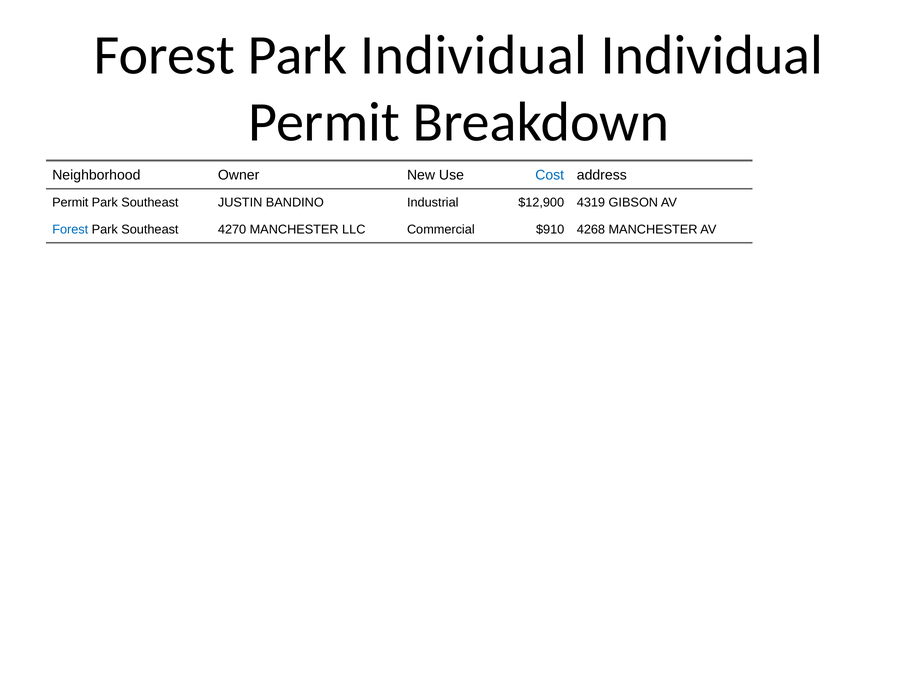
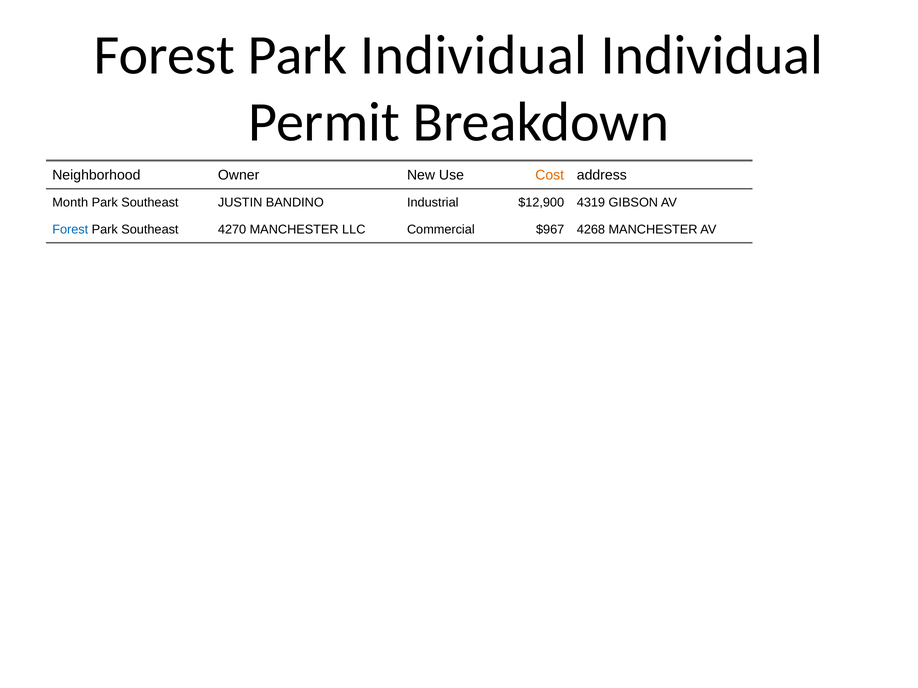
Cost colour: blue -> orange
Permit at (70, 203): Permit -> Month
$910: $910 -> $967
